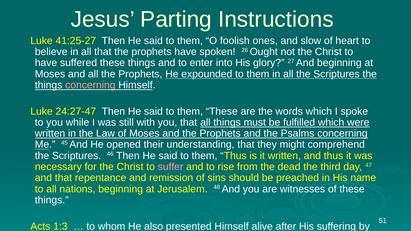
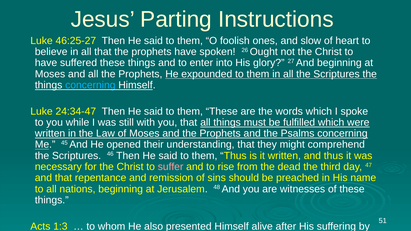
41:25-27: 41:25-27 -> 46:25-27
concerning at (90, 85) colour: pink -> light blue
24:27-47: 24:27-47 -> 24:34-47
